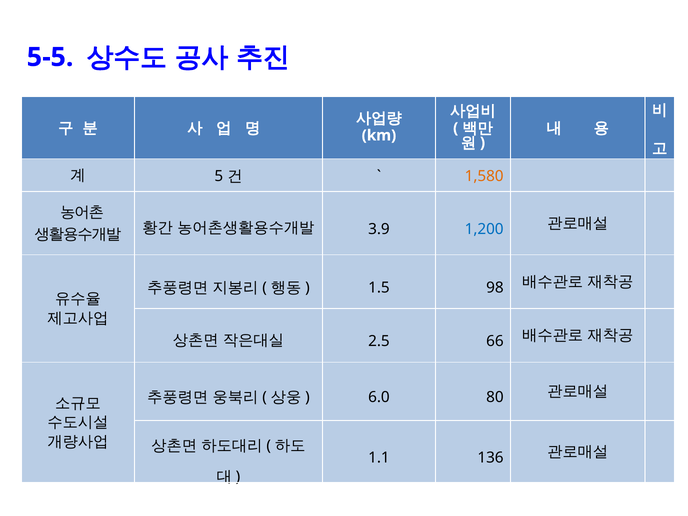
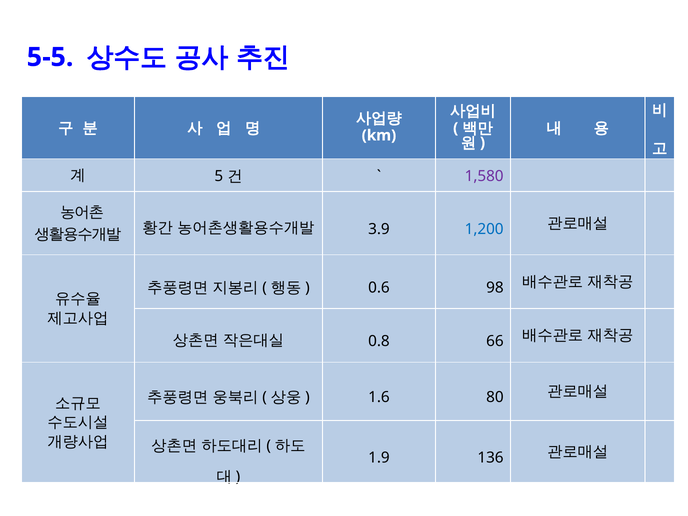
1,580 colour: orange -> purple
1.5: 1.5 -> 0.6
2.5: 2.5 -> 0.8
6.0: 6.0 -> 1.6
1.1: 1.1 -> 1.9
